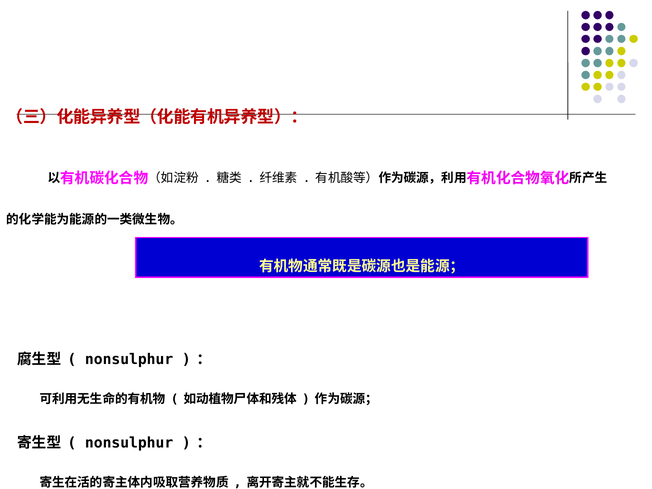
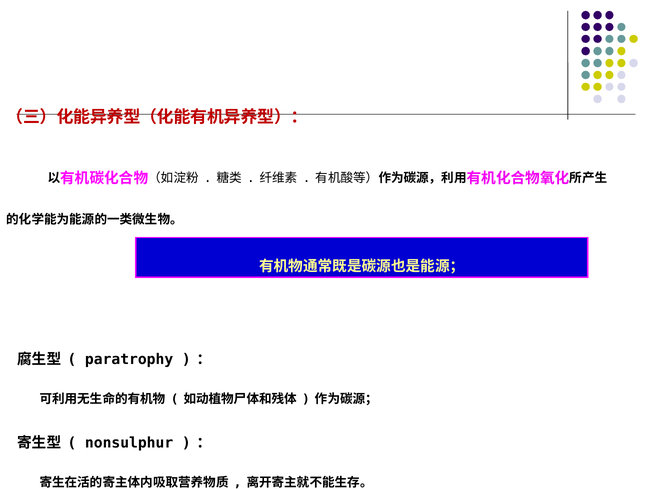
nonsulphur at (129, 359): nonsulphur -> paratrophy
